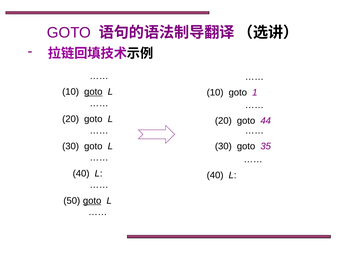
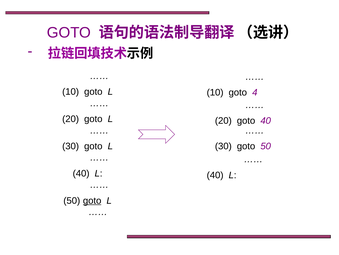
goto at (93, 92) underline: present -> none
1: 1 -> 4
goto 44: 44 -> 40
goto 35: 35 -> 50
